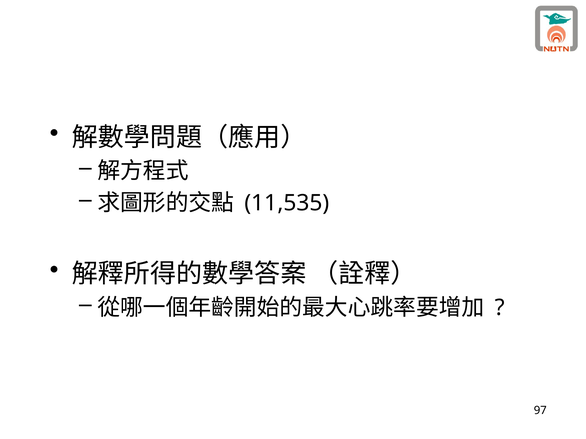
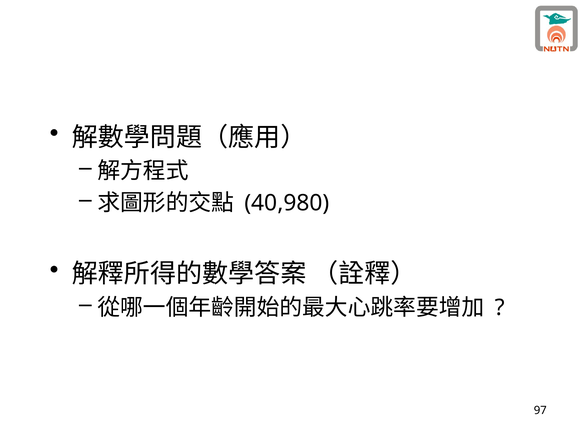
11,535: 11,535 -> 40,980
